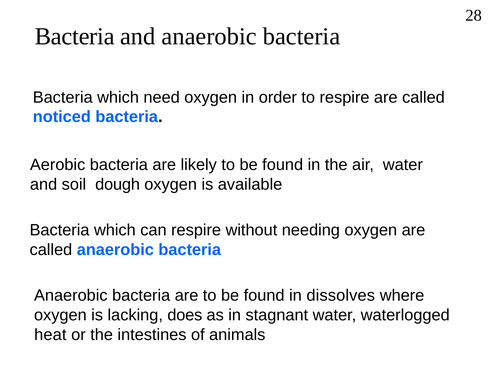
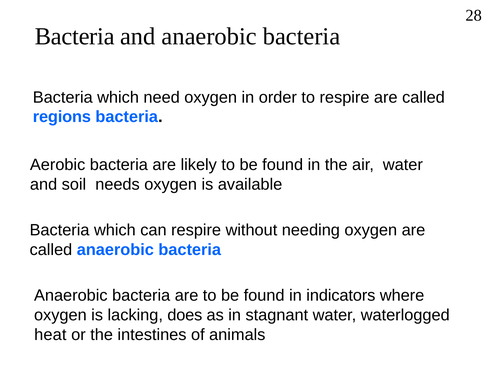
noticed: noticed -> regions
dough: dough -> needs
dissolves: dissolves -> indicators
